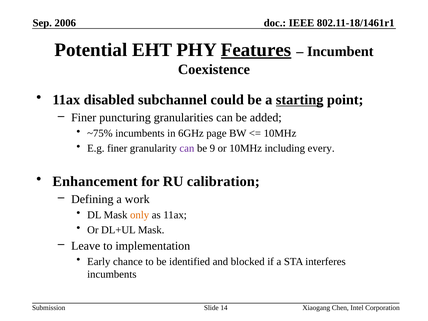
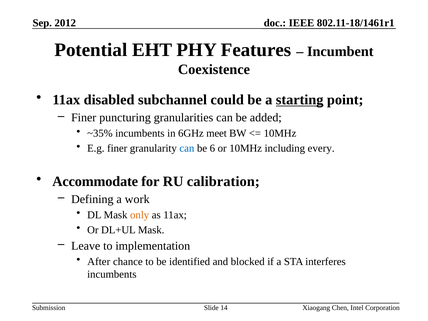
2006: 2006 -> 2012
Features underline: present -> none
~75%: ~75% -> ~35%
page: page -> meet
can at (187, 148) colour: purple -> blue
9: 9 -> 6
Enhancement: Enhancement -> Accommodate
Early: Early -> After
